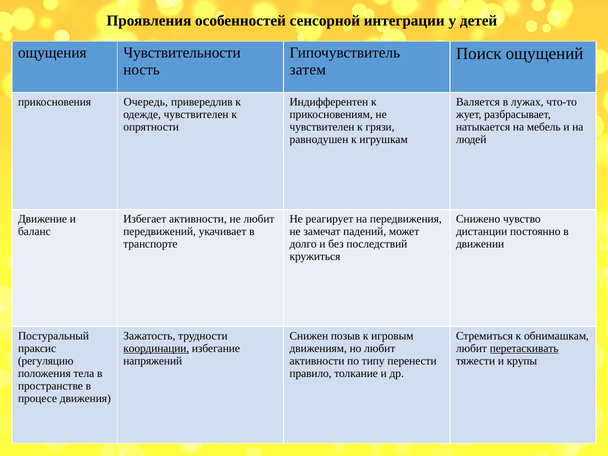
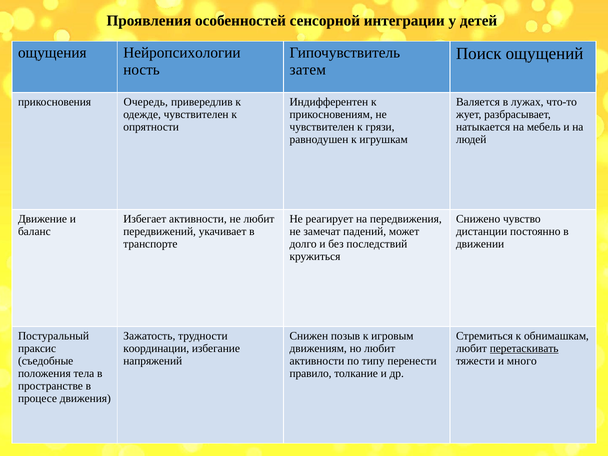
Чувствительности: Чувствительности -> Нейропсихологии
координации underline: present -> none
регуляцию: регуляцию -> съедобные
крупы: крупы -> много
